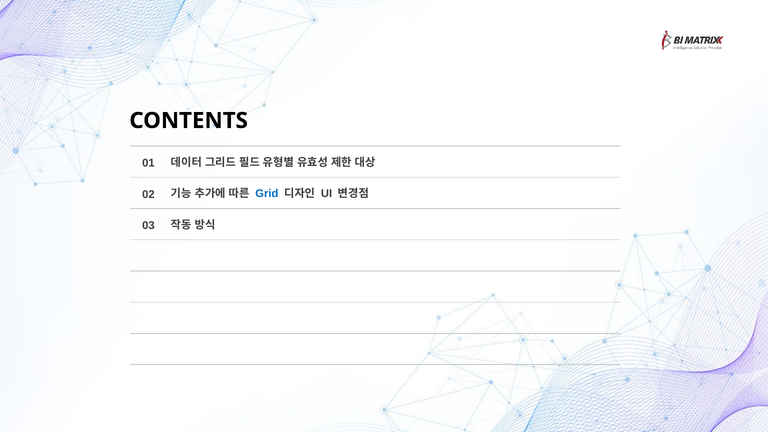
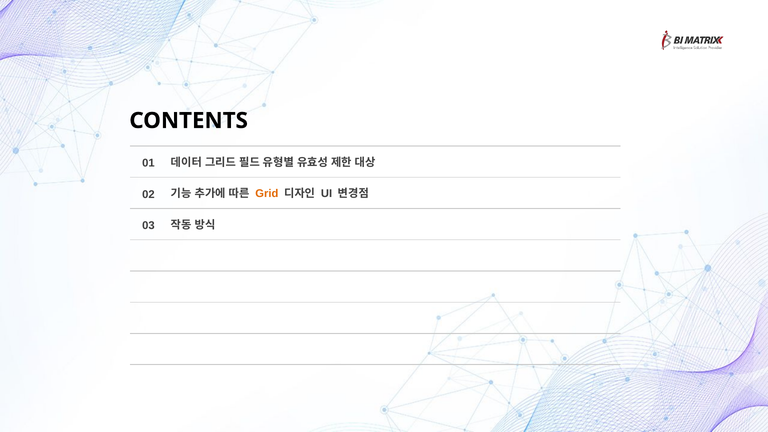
Grid colour: blue -> orange
